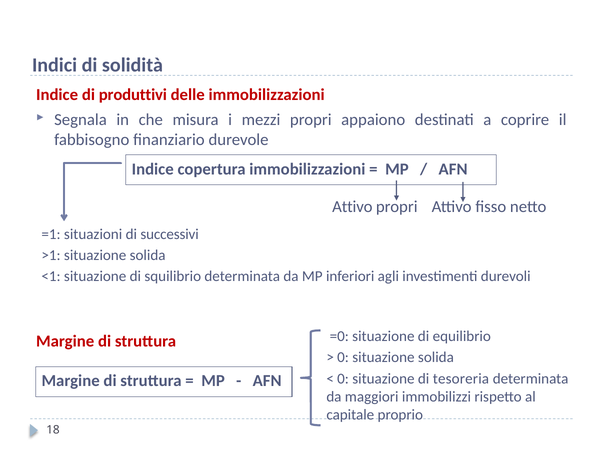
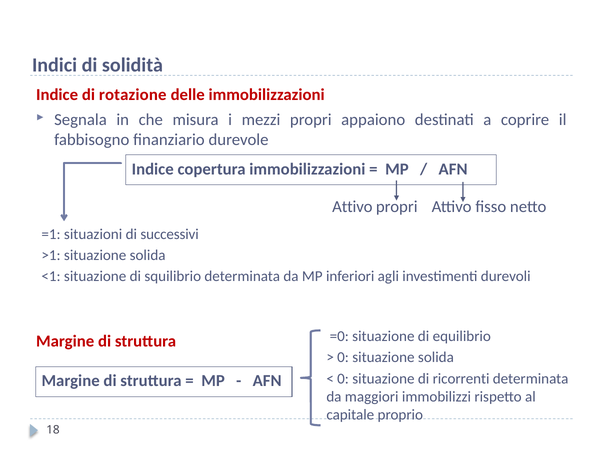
produttivi: produttivi -> rotazione
tesoreria: tesoreria -> ricorrenti
